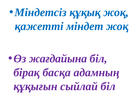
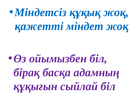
жағдайына: жағдайына -> ойымызбен
